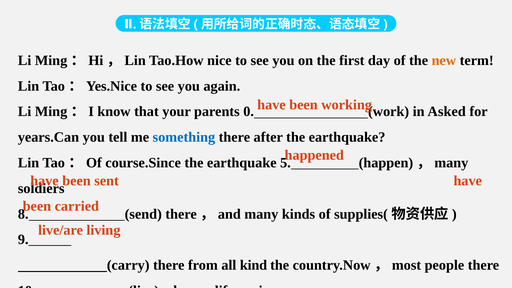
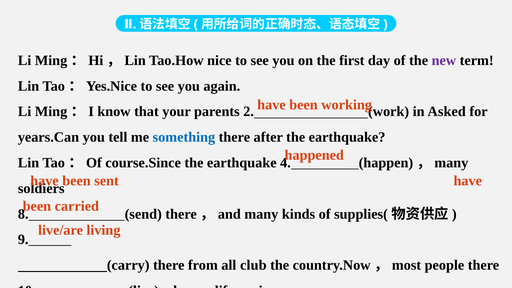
new colour: orange -> purple
0: 0 -> 2
5: 5 -> 4
kind: kind -> club
